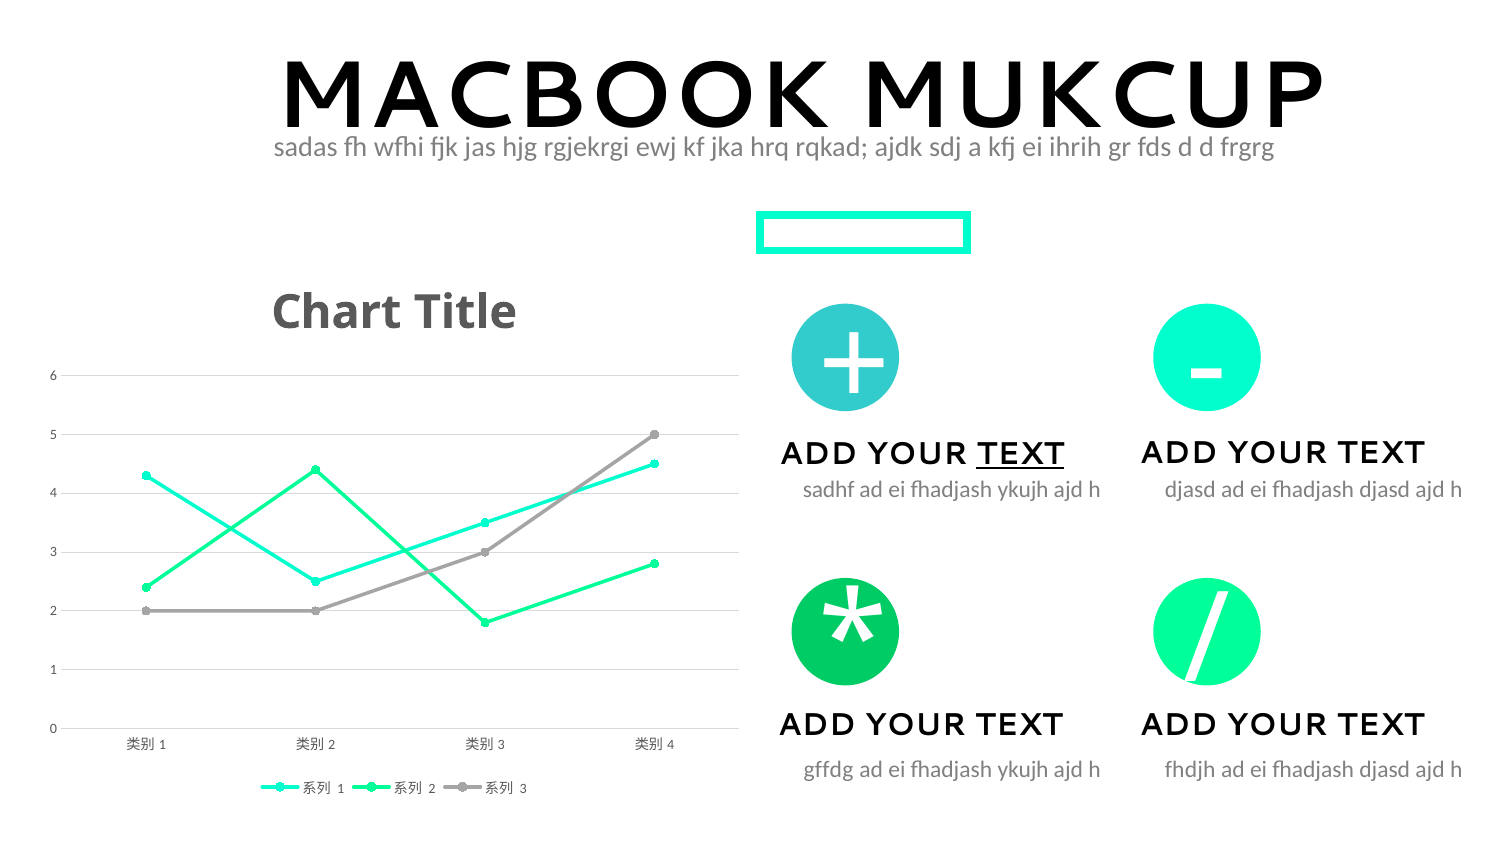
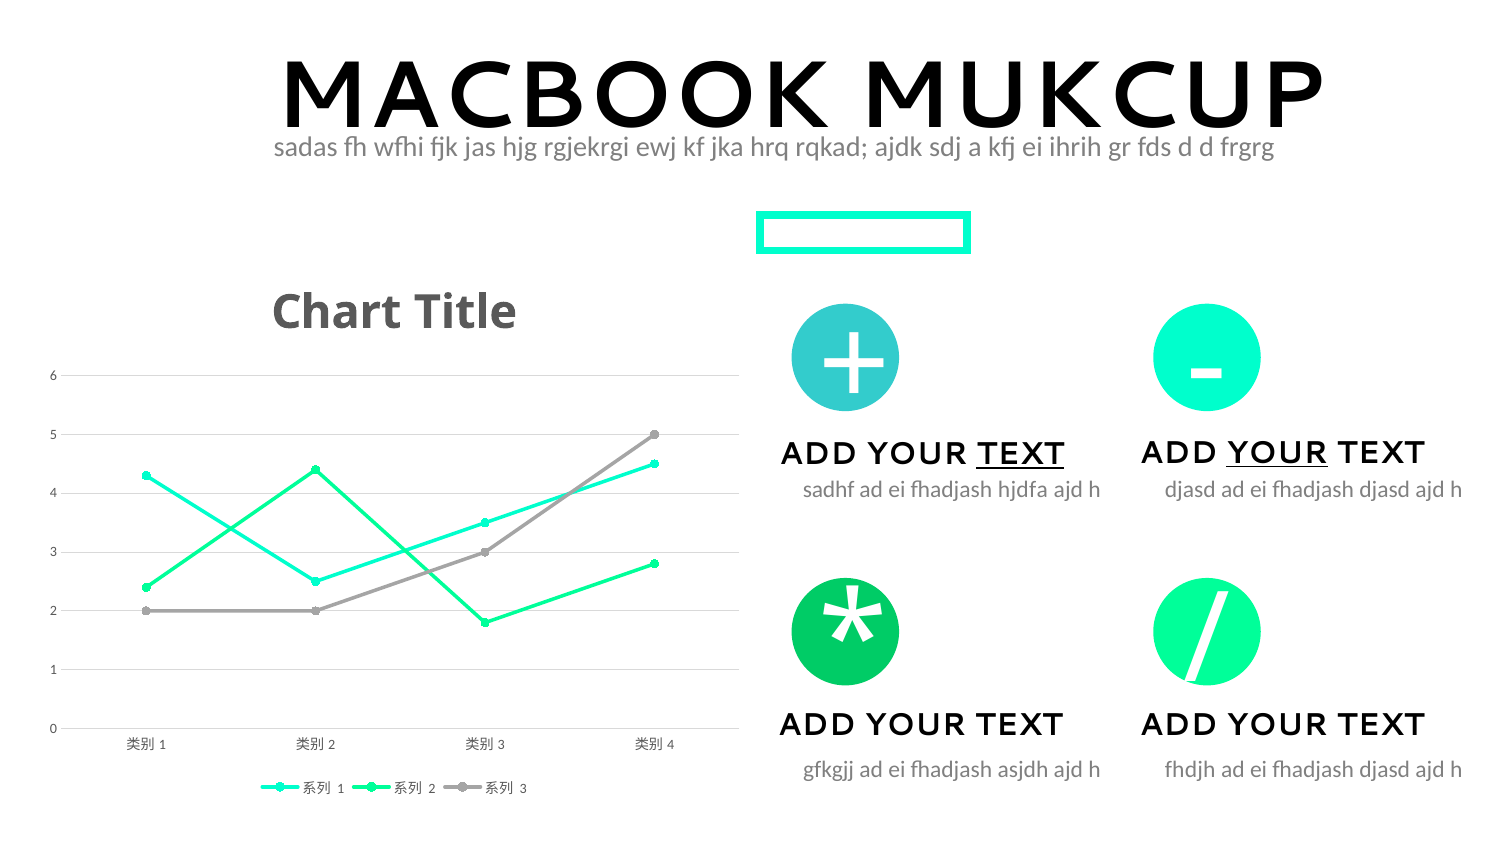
YOUR at (1277, 453) underline: none -> present
ykujh at (1023, 490): ykujh -> hjdfa
gffdg: gffdg -> gfkgjj
ykujh at (1023, 770): ykujh -> asjdh
